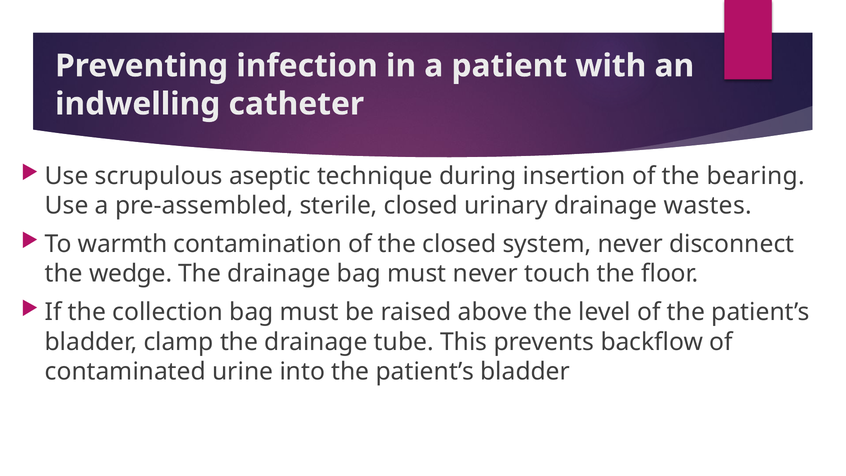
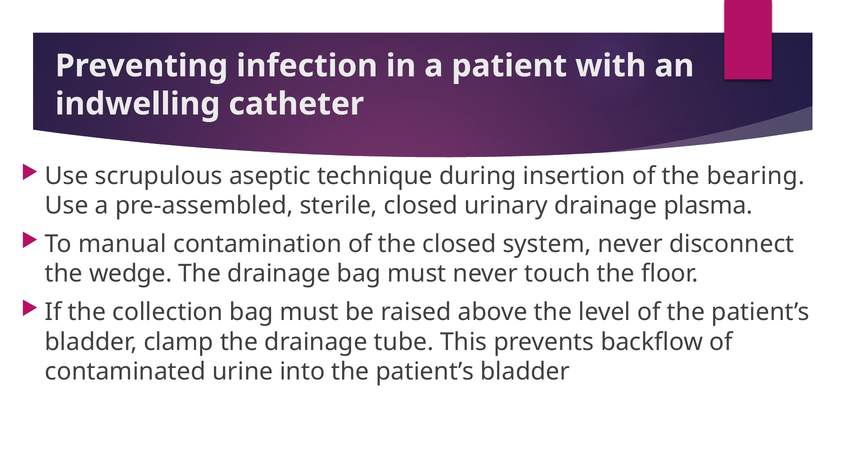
wastes: wastes -> plasma
warmth: warmth -> manual
